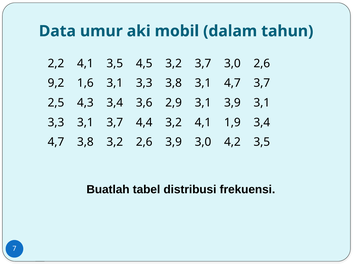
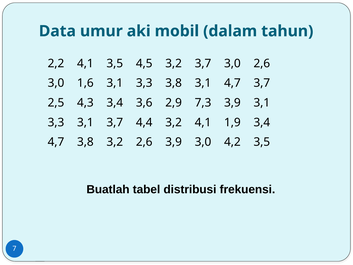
9,2 at (56, 83): 9,2 -> 3,0
2,9 3,1: 3,1 -> 7,3
